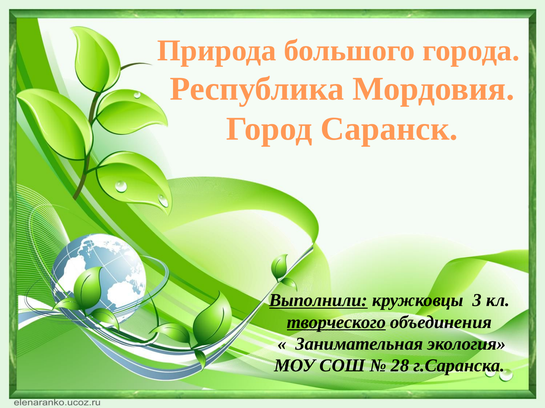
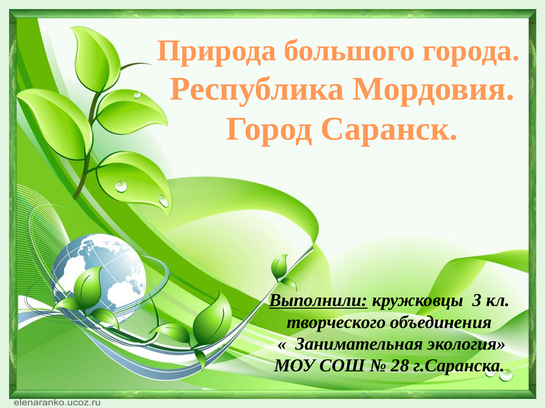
творческого underline: present -> none
